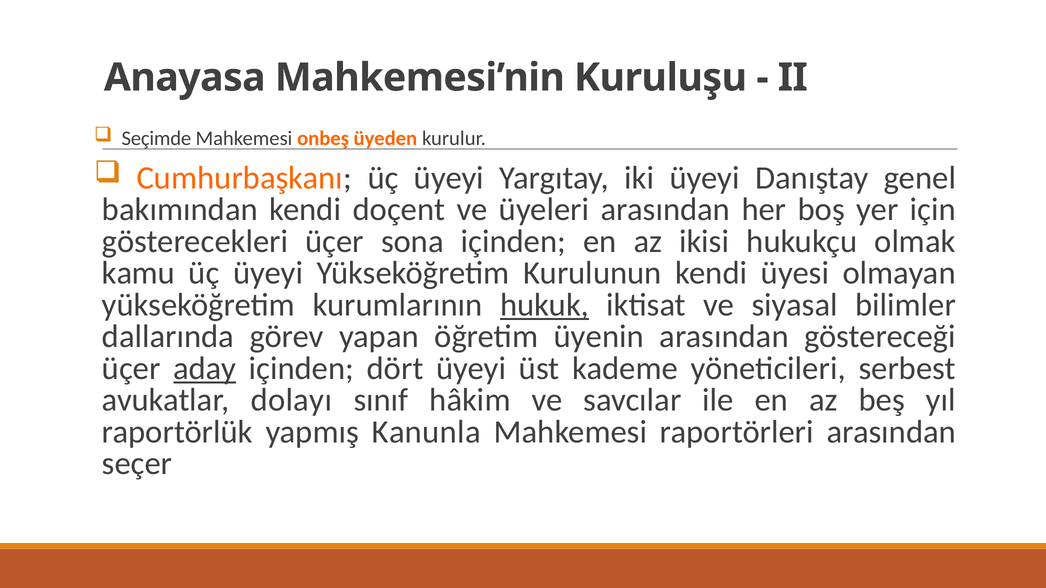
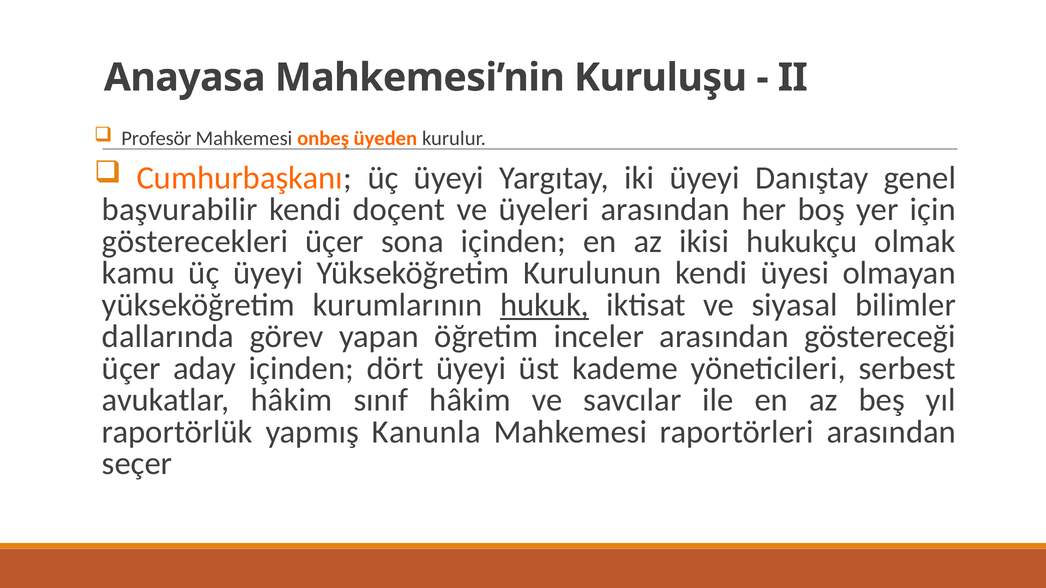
Seçimde: Seçimde -> Profesör
bakımından: bakımından -> başvurabilir
üyenin: üyenin -> inceler
aday underline: present -> none
avukatlar dolayı: dolayı -> hâkim
